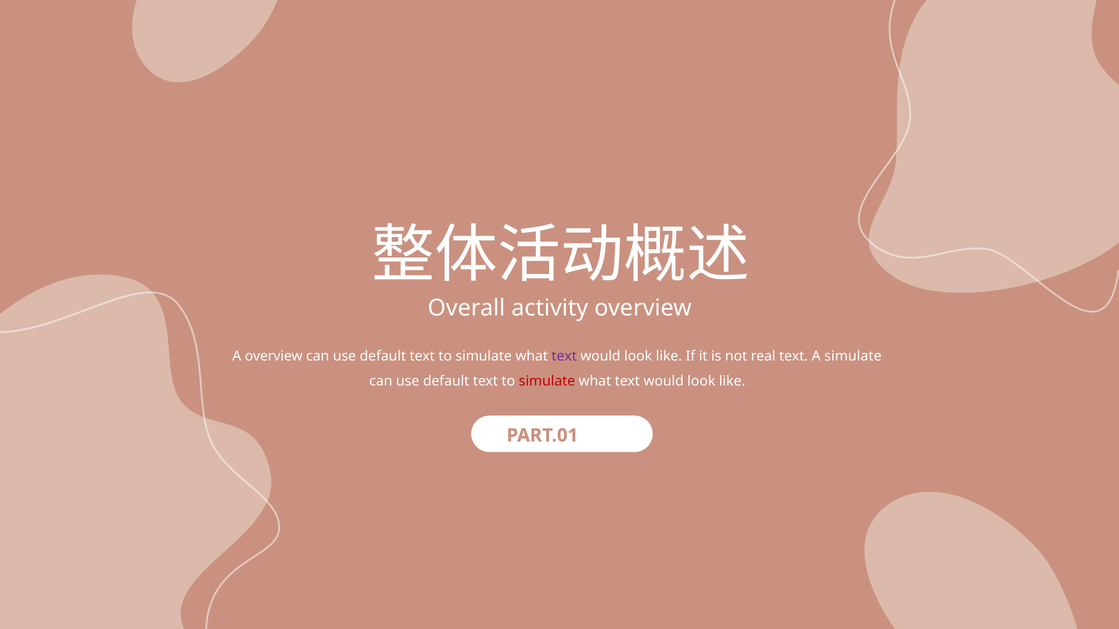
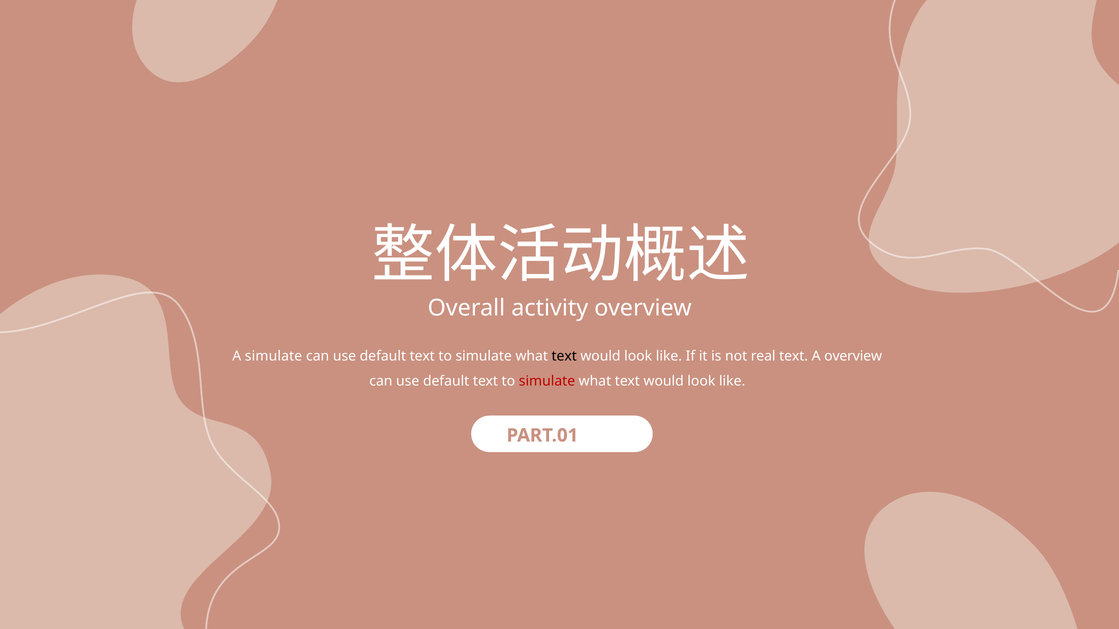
A overview: overview -> simulate
text at (564, 356) colour: purple -> black
A simulate: simulate -> overview
